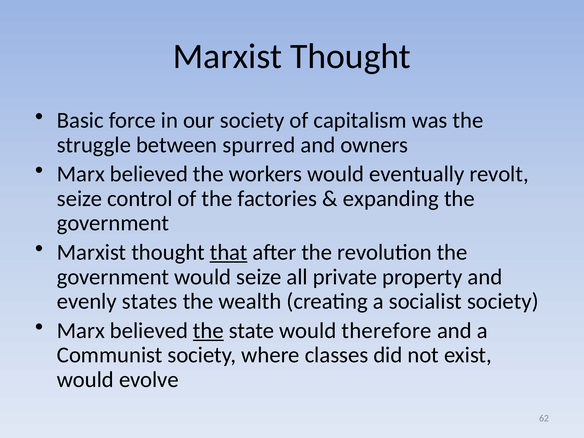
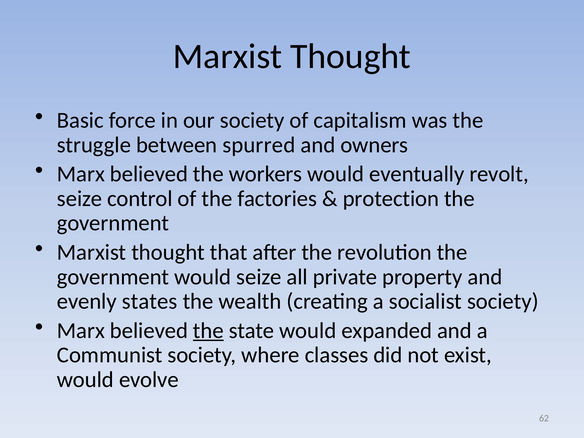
expanding: expanding -> protection
that underline: present -> none
therefore: therefore -> expanded
